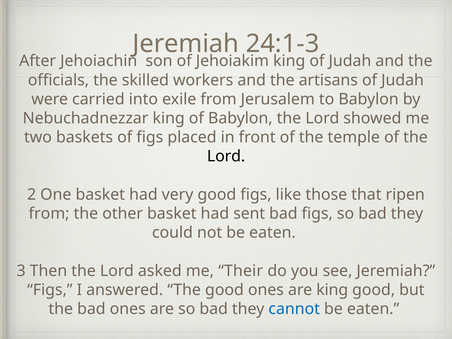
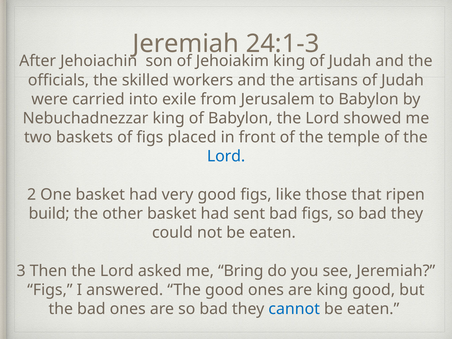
Lord at (226, 156) colour: black -> blue
from at (49, 214): from -> build
Their: Their -> Bring
